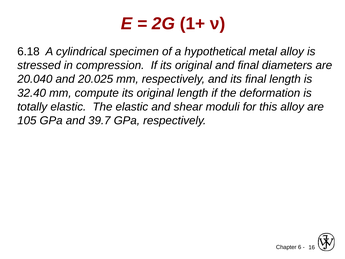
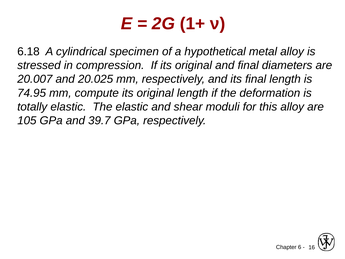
20.040: 20.040 -> 20.007
32.40: 32.40 -> 74.95
